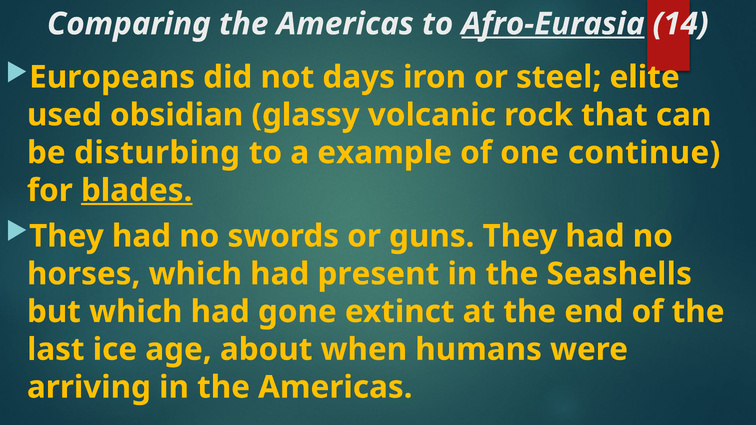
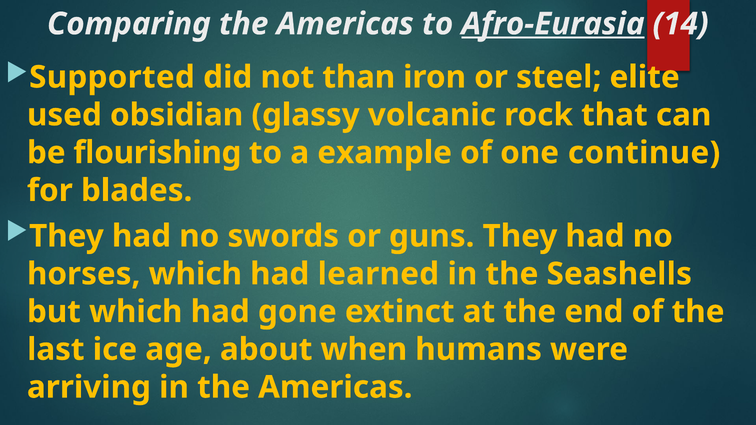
Europeans: Europeans -> Supported
days: days -> than
disturbing: disturbing -> flourishing
blades underline: present -> none
present: present -> learned
